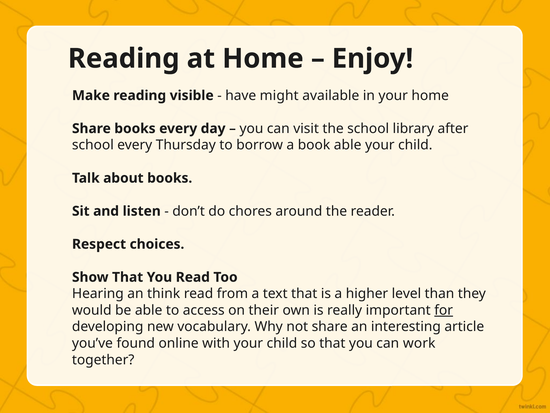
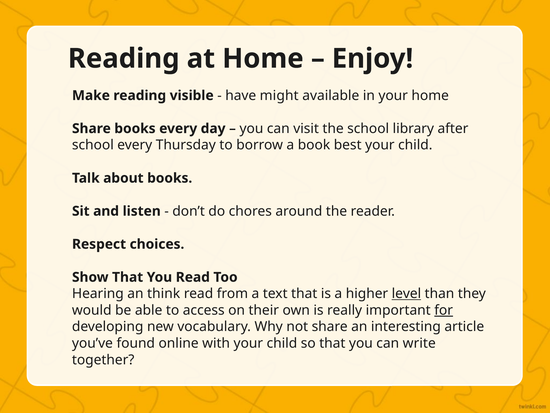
book able: able -> best
level underline: none -> present
work: work -> write
